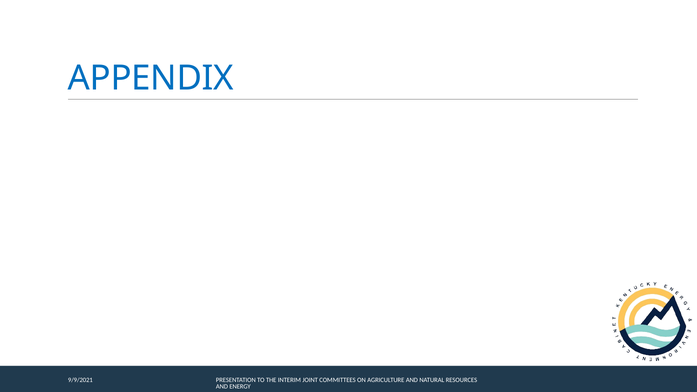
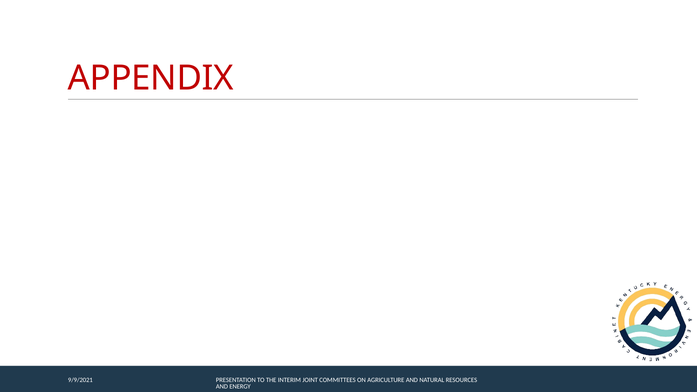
APPENDIX colour: blue -> red
